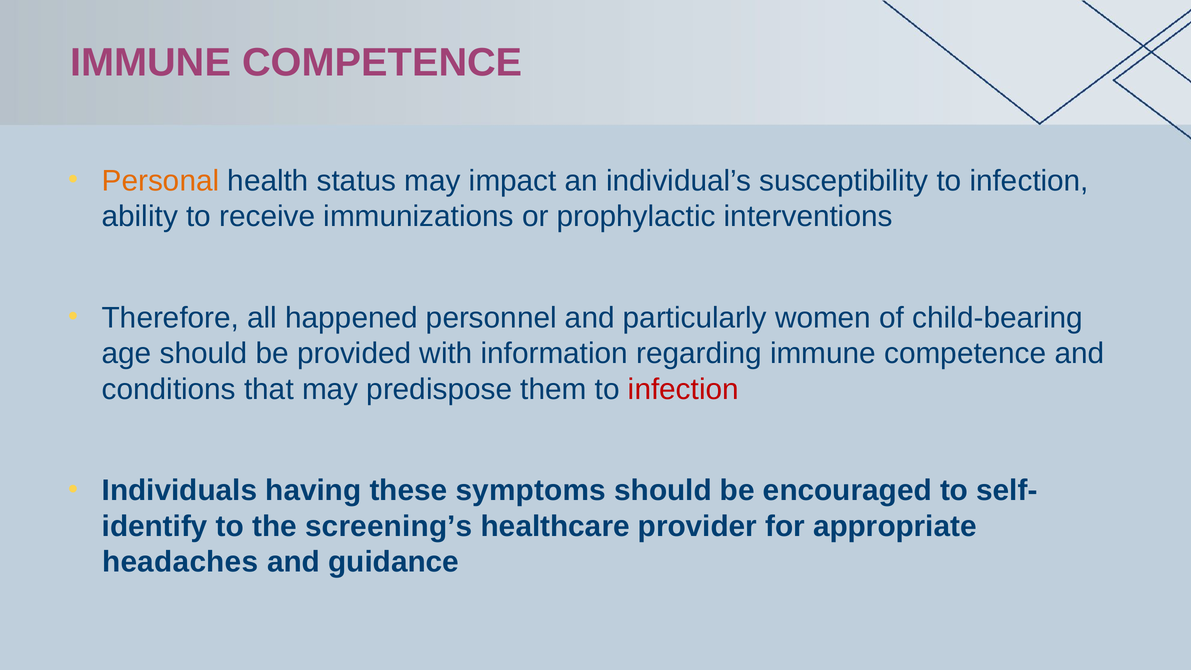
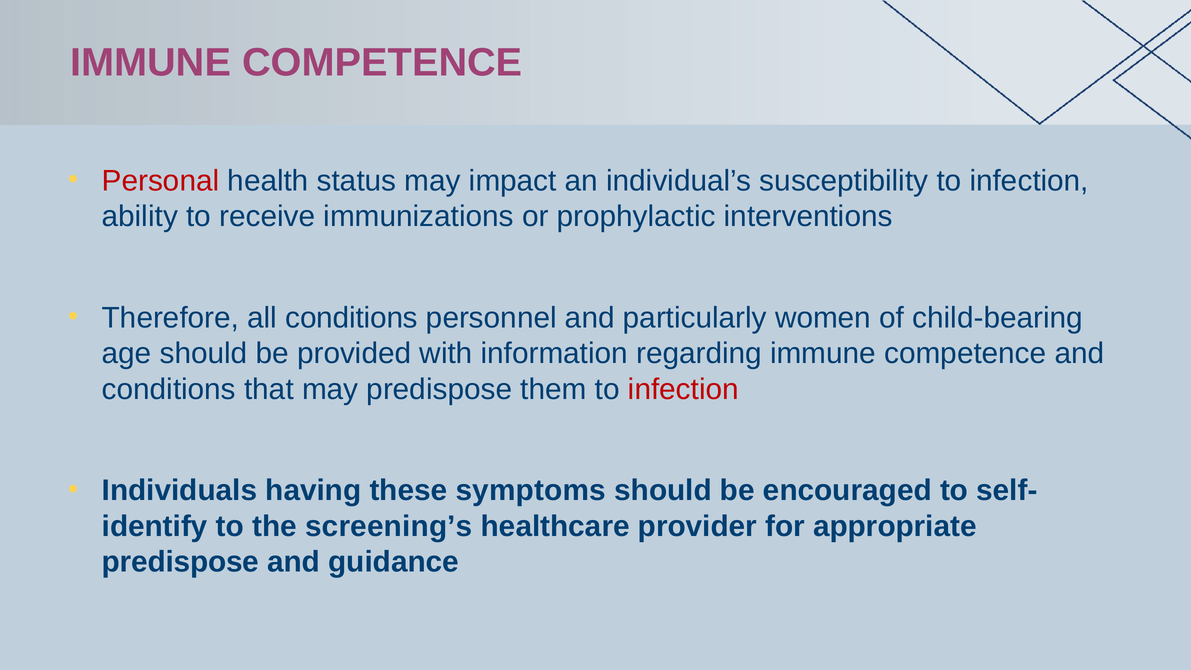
Personal colour: orange -> red
all happened: happened -> conditions
headaches at (180, 562): headaches -> predispose
